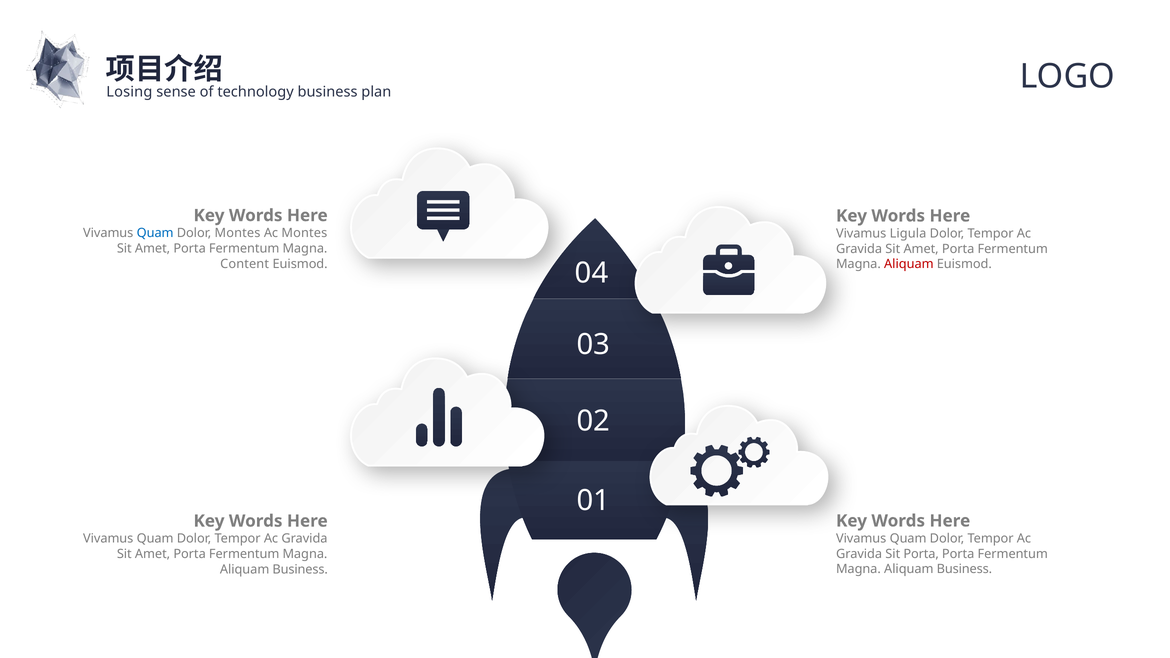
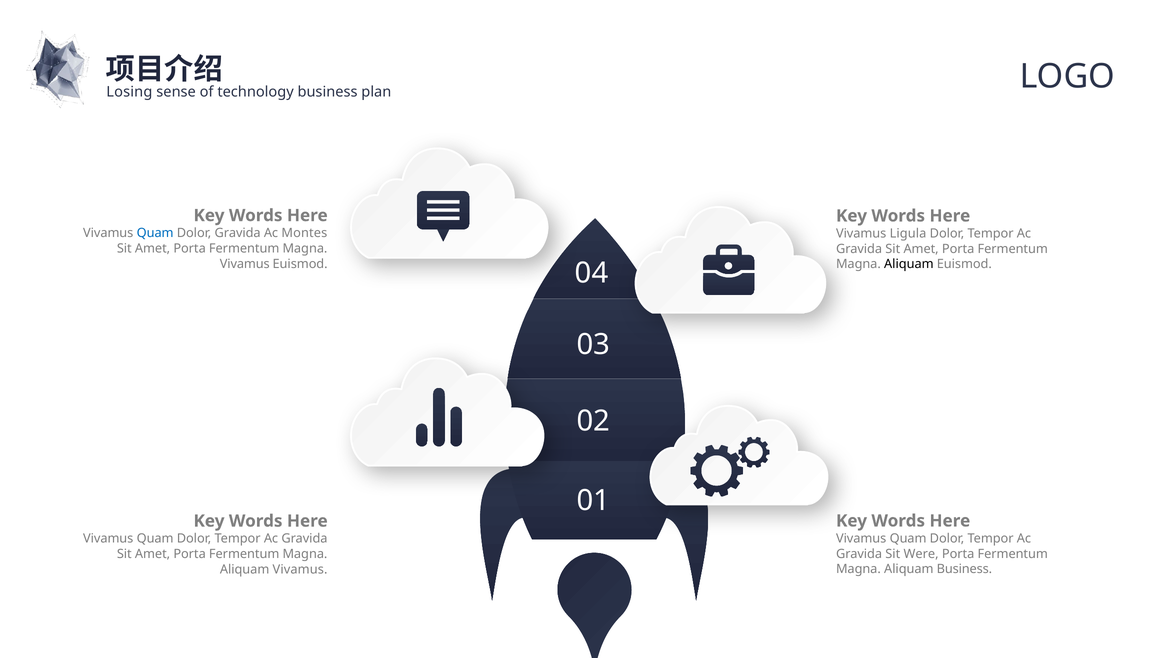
Dolor Montes: Montes -> Gravida
Content at (245, 264): Content -> Vivamus
Aliquam at (909, 264) colour: red -> black
Sit Porta: Porta -> Were
Business at (300, 569): Business -> Vivamus
